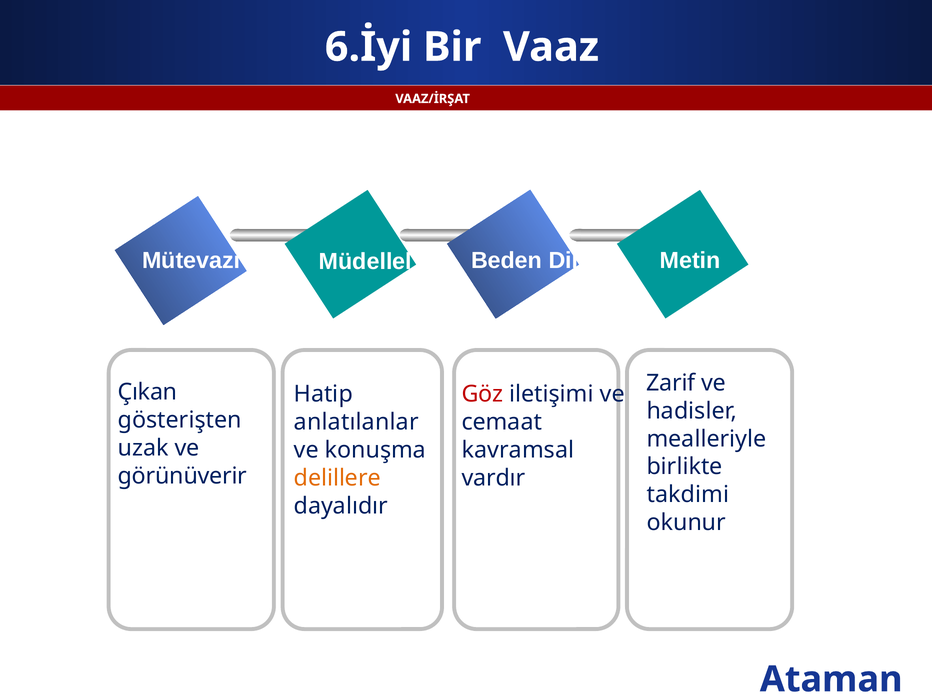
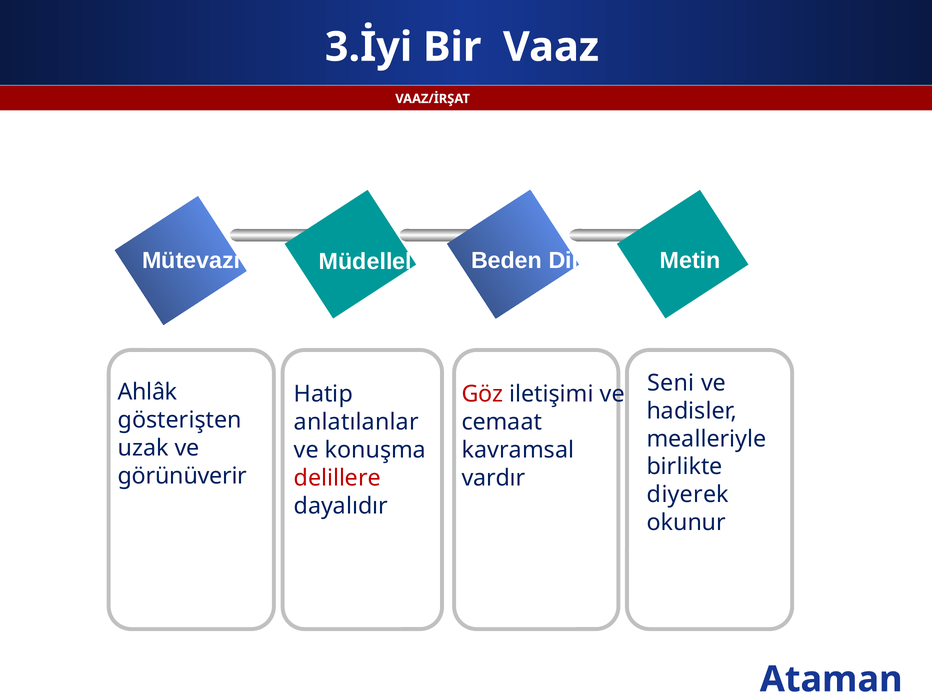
6.İyi: 6.İyi -> 3.İyi
Zarif: Zarif -> Seni
Çıkan: Çıkan -> Ahlâk
delillere colour: orange -> red
takdimi: takdimi -> diyerek
